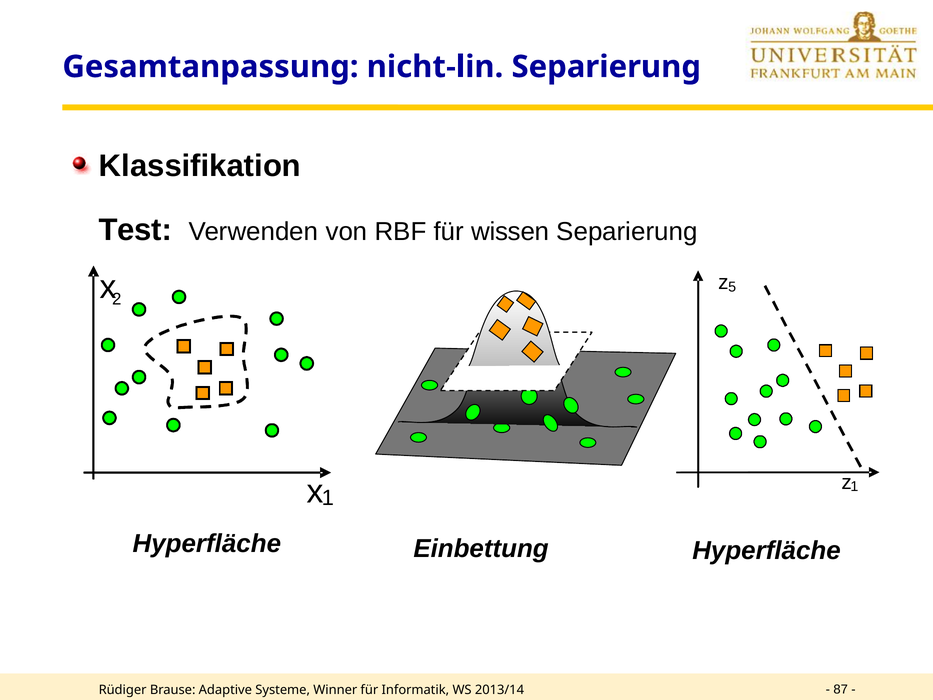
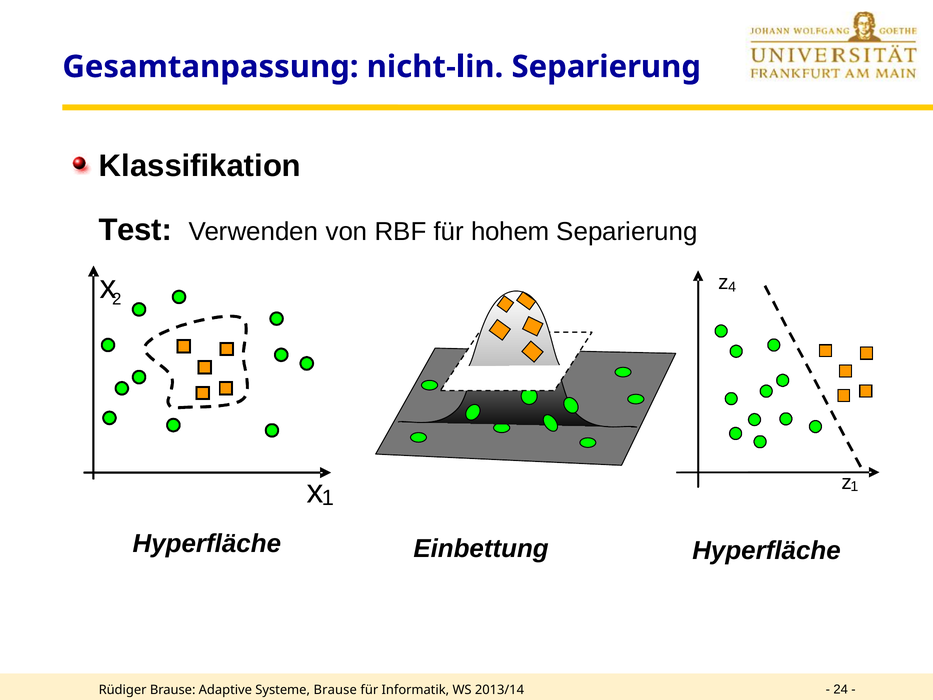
wissen: wissen -> hohem
5: 5 -> 4
Systeme Winner: Winner -> Brause
87: 87 -> 24
